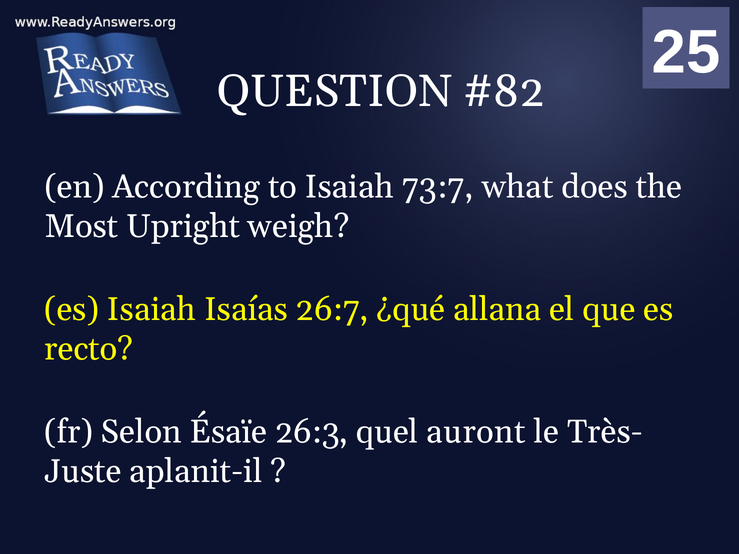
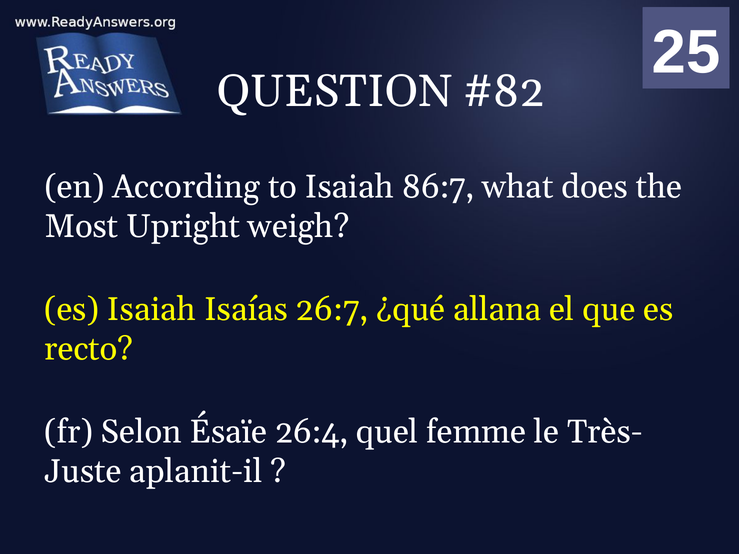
73:7: 73:7 -> 86:7
26:3: 26:3 -> 26:4
auront: auront -> femme
